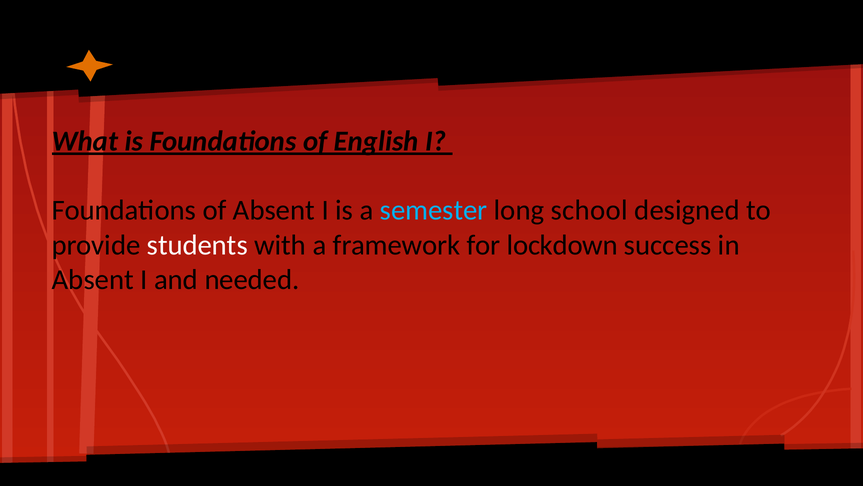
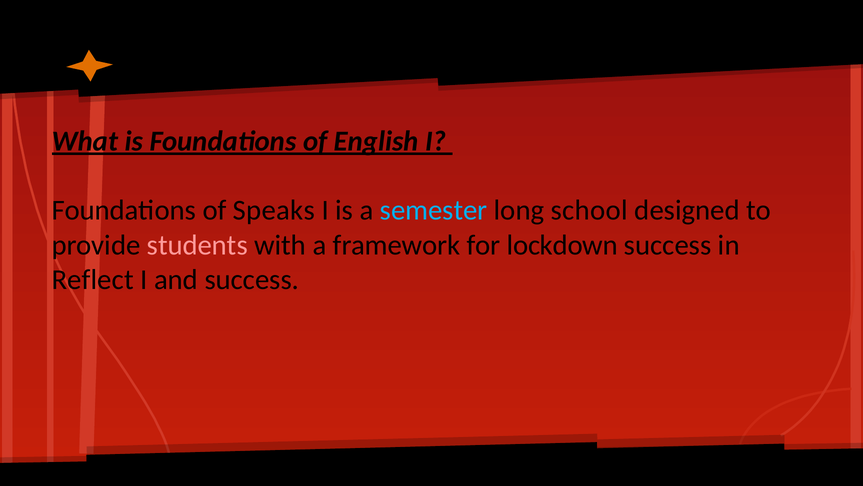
of Absent: Absent -> Speaks
students colour: white -> pink
Absent at (93, 279): Absent -> Reflect
and needed: needed -> success
